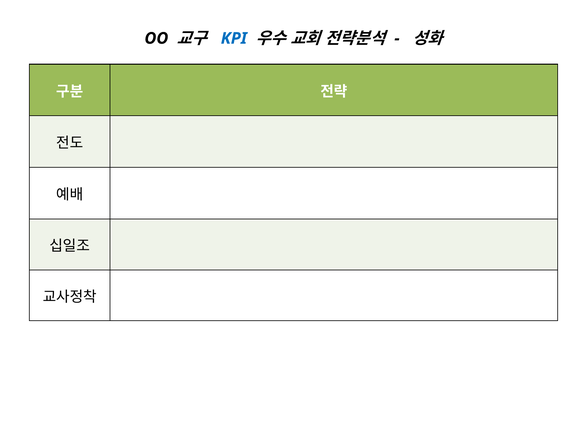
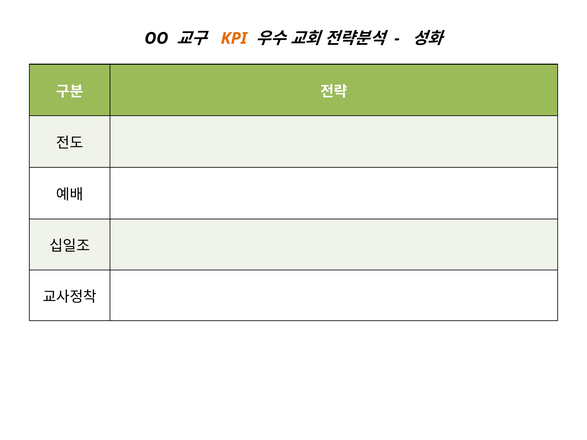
KPI colour: blue -> orange
